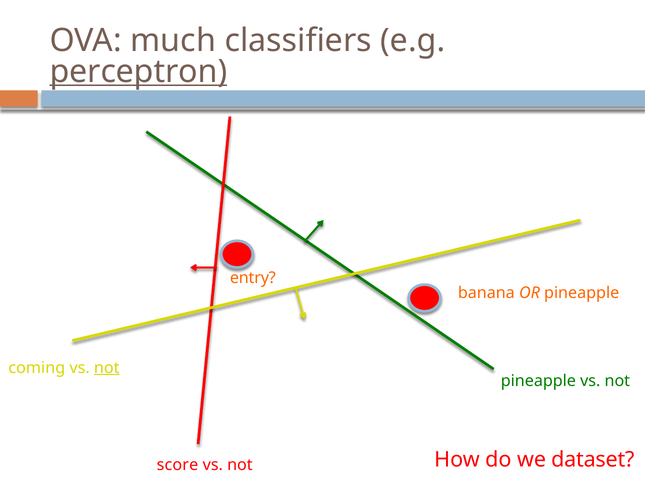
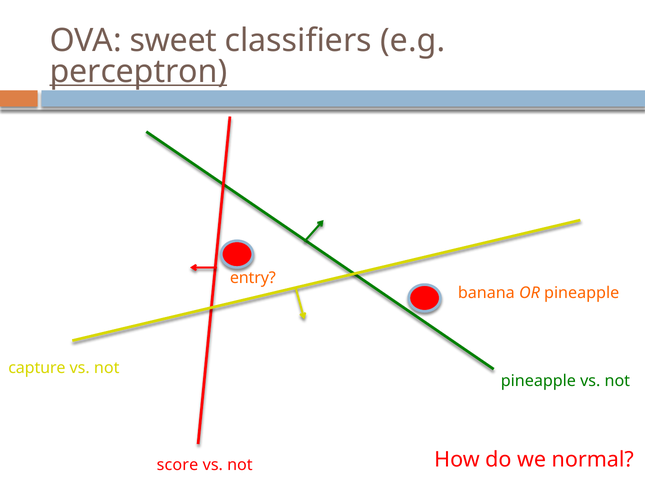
much: much -> sweet
coming: coming -> capture
not at (107, 368) underline: present -> none
dataset: dataset -> normal
